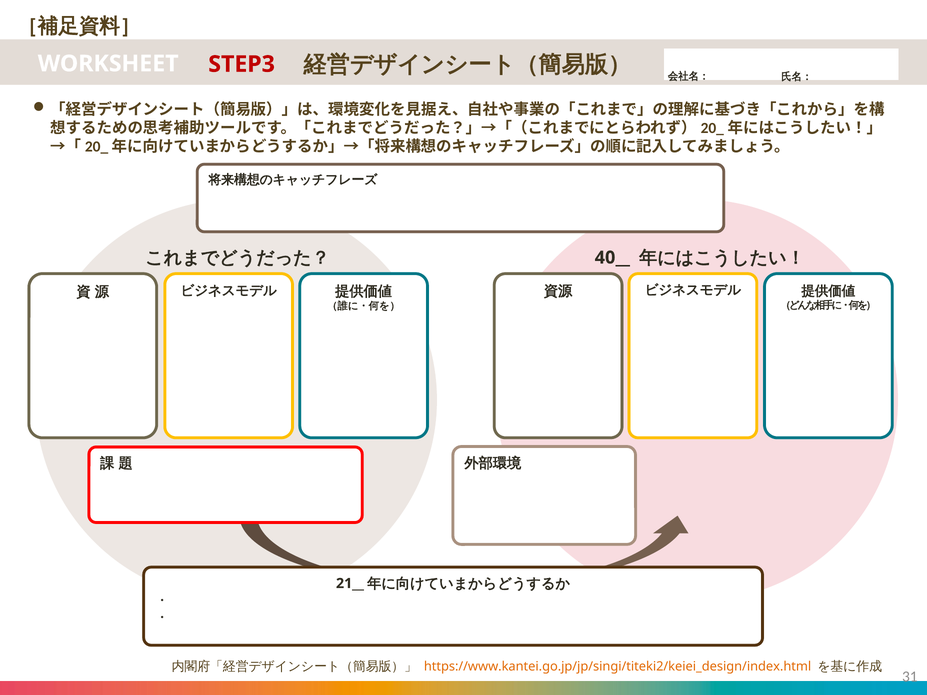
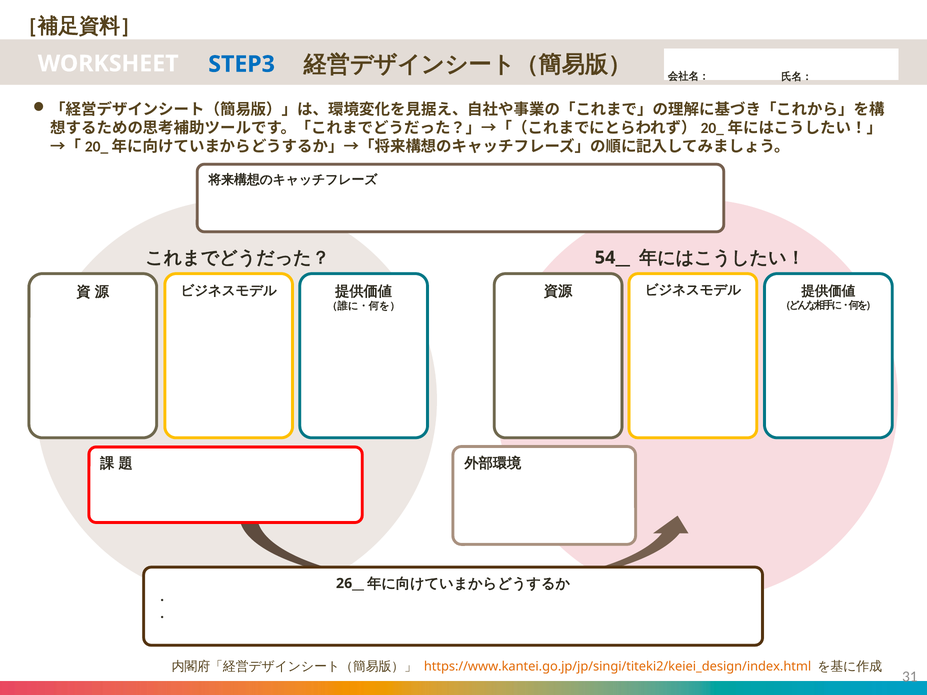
STEP3 colour: red -> blue
40__: 40__ -> 54__
21__: 21__ -> 26__
